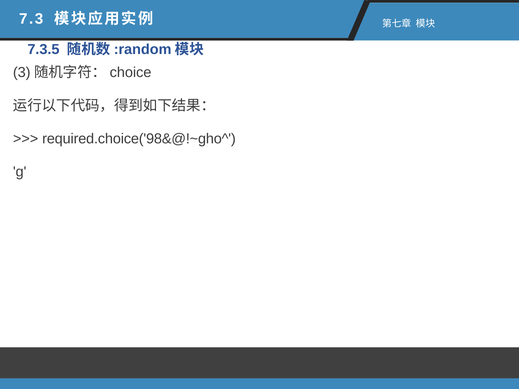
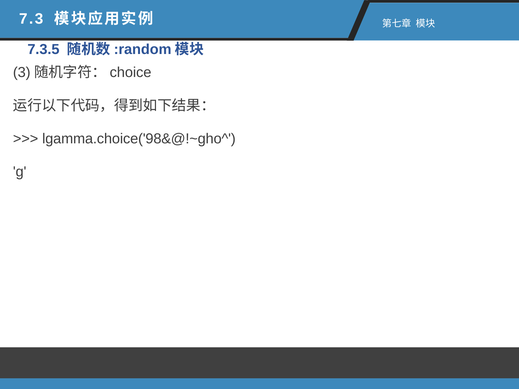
required.choice('98&@!~gho^: required.choice('98&@!~gho^ -> lgamma.choice('98&@!~gho^
